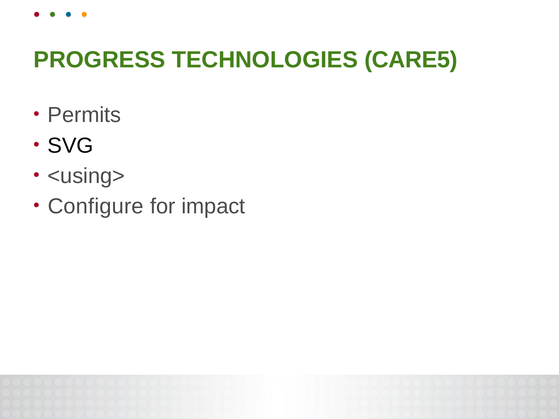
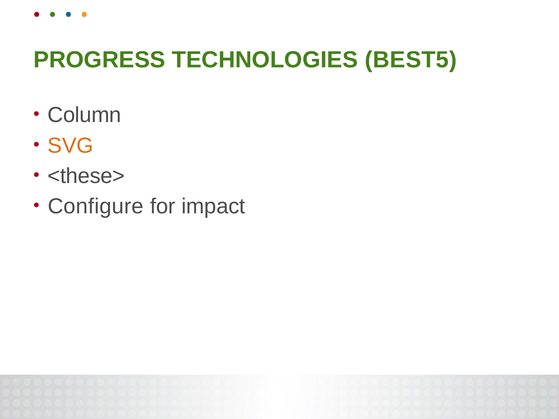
CARE5: CARE5 -> BEST5
Permits: Permits -> Column
SVG colour: black -> orange
<using>: <using> -> <these>
